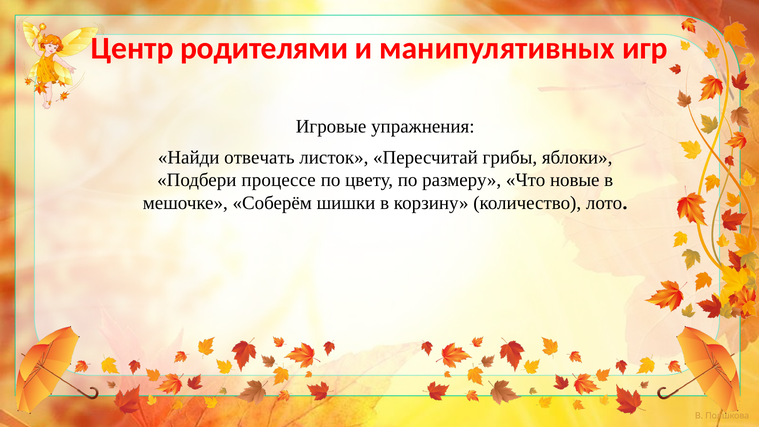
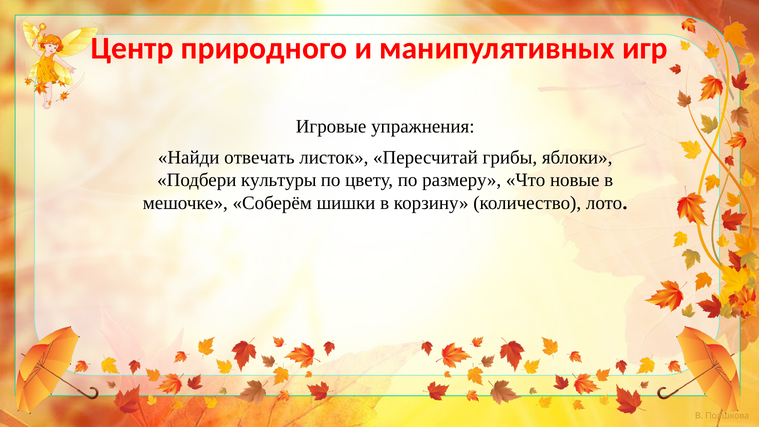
родителями: родителями -> природного
процессе: процессе -> культуры
